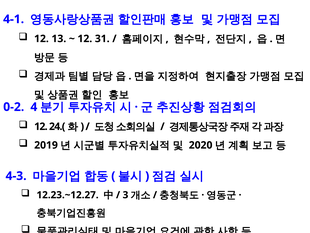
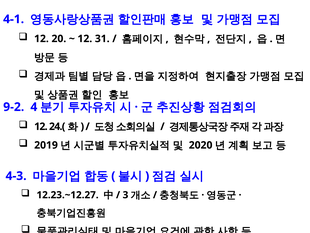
13: 13 -> 20
0-2: 0-2 -> 9-2
